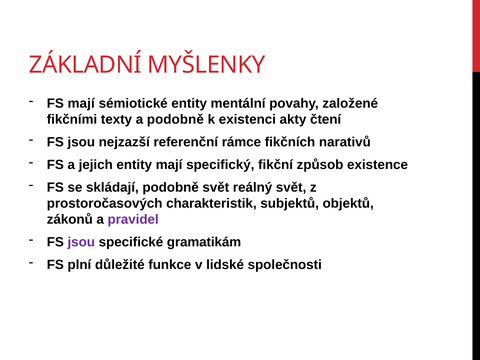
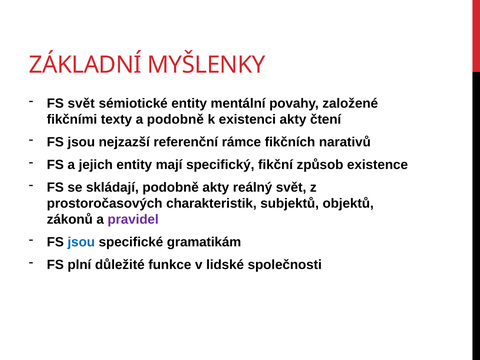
FS mají: mají -> svět
podobně svět: svět -> akty
jsou at (81, 242) colour: purple -> blue
